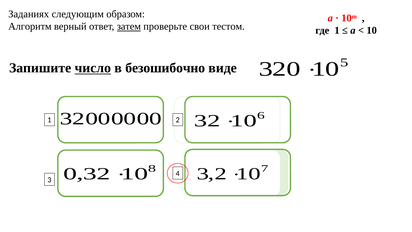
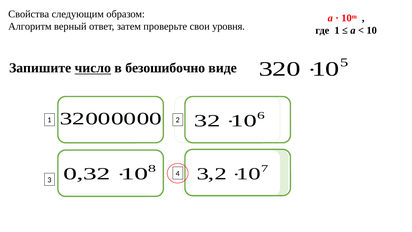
Заданиях: Заданиях -> Свойства
затем underline: present -> none
тестом: тестом -> уровня
